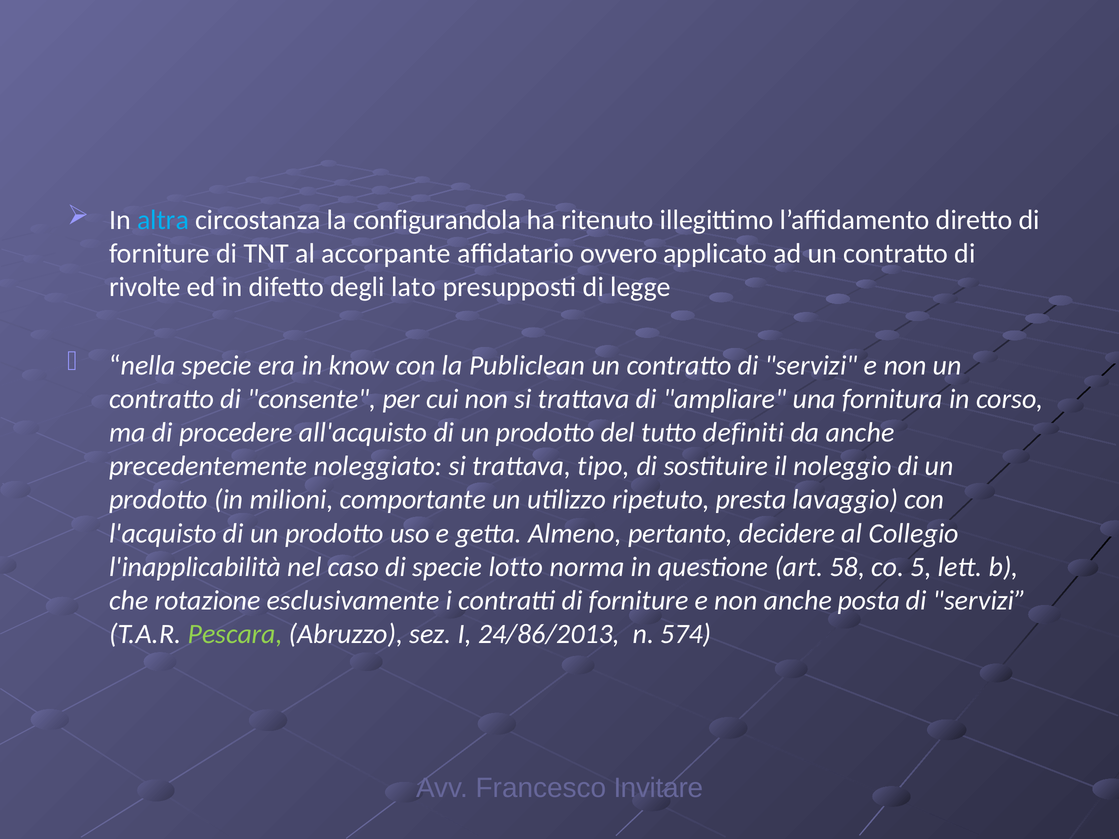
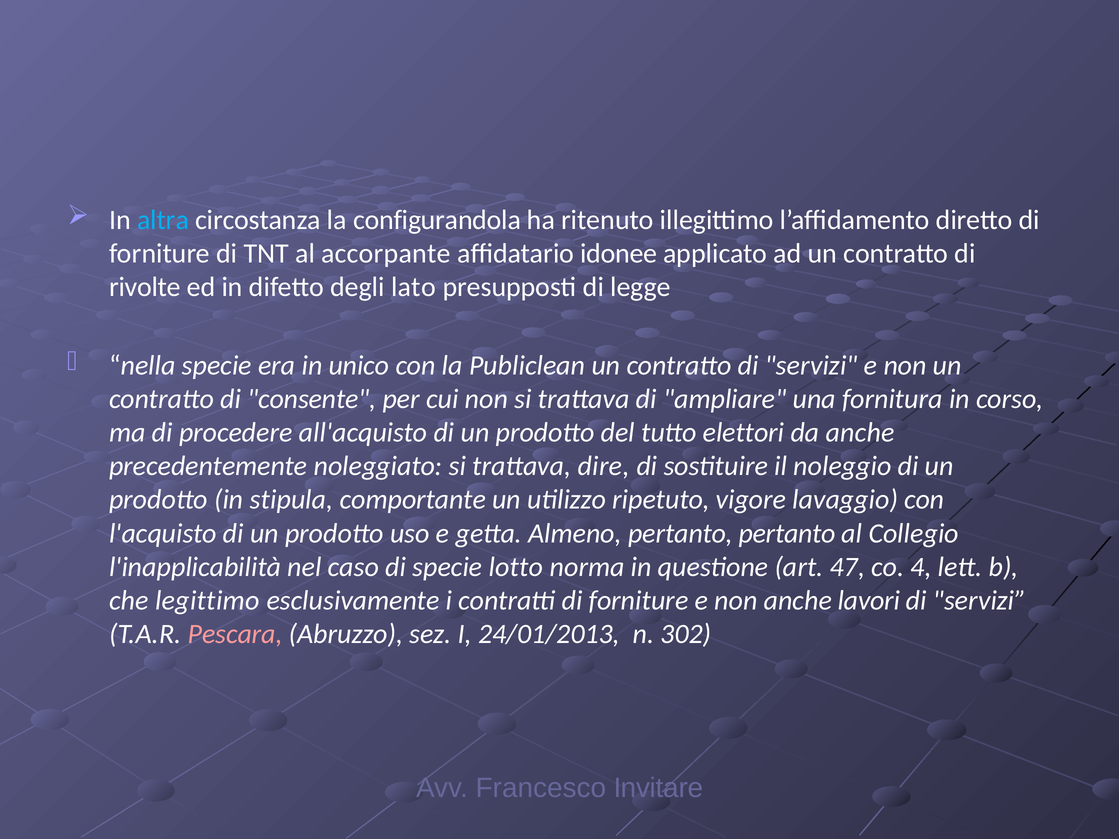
ovvero: ovvero -> idonee
know: know -> unico
definiti: definiti -> elettori
tipo: tipo -> dire
milioni: milioni -> stipula
presta: presta -> vigore
pertanto decidere: decidere -> pertanto
58: 58 -> 47
5: 5 -> 4
rotazione: rotazione -> legittimo
posta: posta -> lavori
Pescara colour: light green -> pink
24/86/2013: 24/86/2013 -> 24/01/2013
574: 574 -> 302
